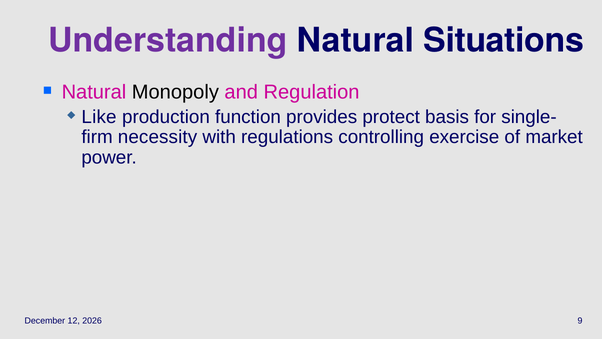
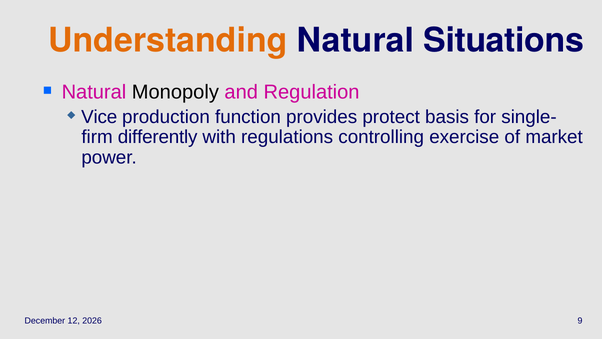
Understanding colour: purple -> orange
Like: Like -> Vice
necessity: necessity -> differently
